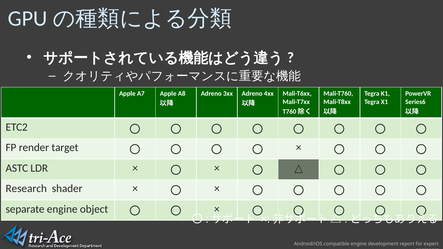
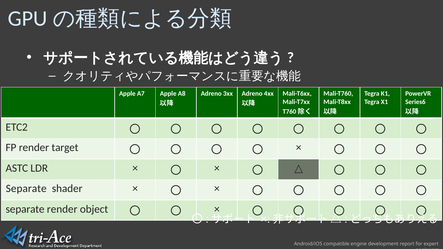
Research at (26, 189): Research -> Separate
separate engine: engine -> render
